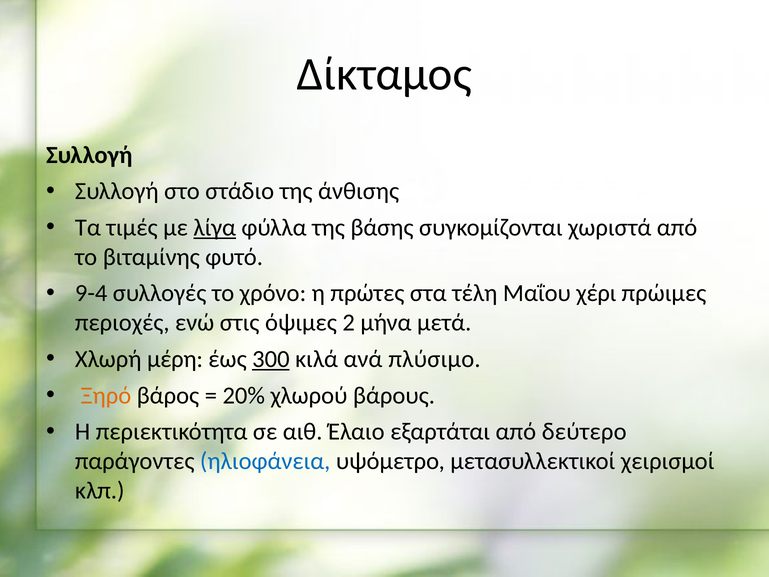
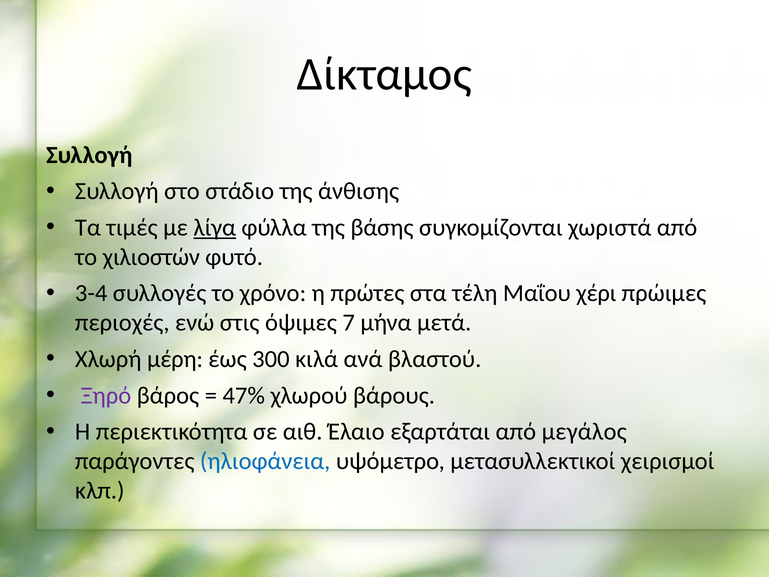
βιταμίνης: βιταμίνης -> χιλιοστών
9-4: 9-4 -> 3-4
2: 2 -> 7
300 underline: present -> none
πλύσιμο: πλύσιμο -> βλαστού
Ξηρό colour: orange -> purple
20%: 20% -> 47%
δεύτερο: δεύτερο -> μεγάλος
